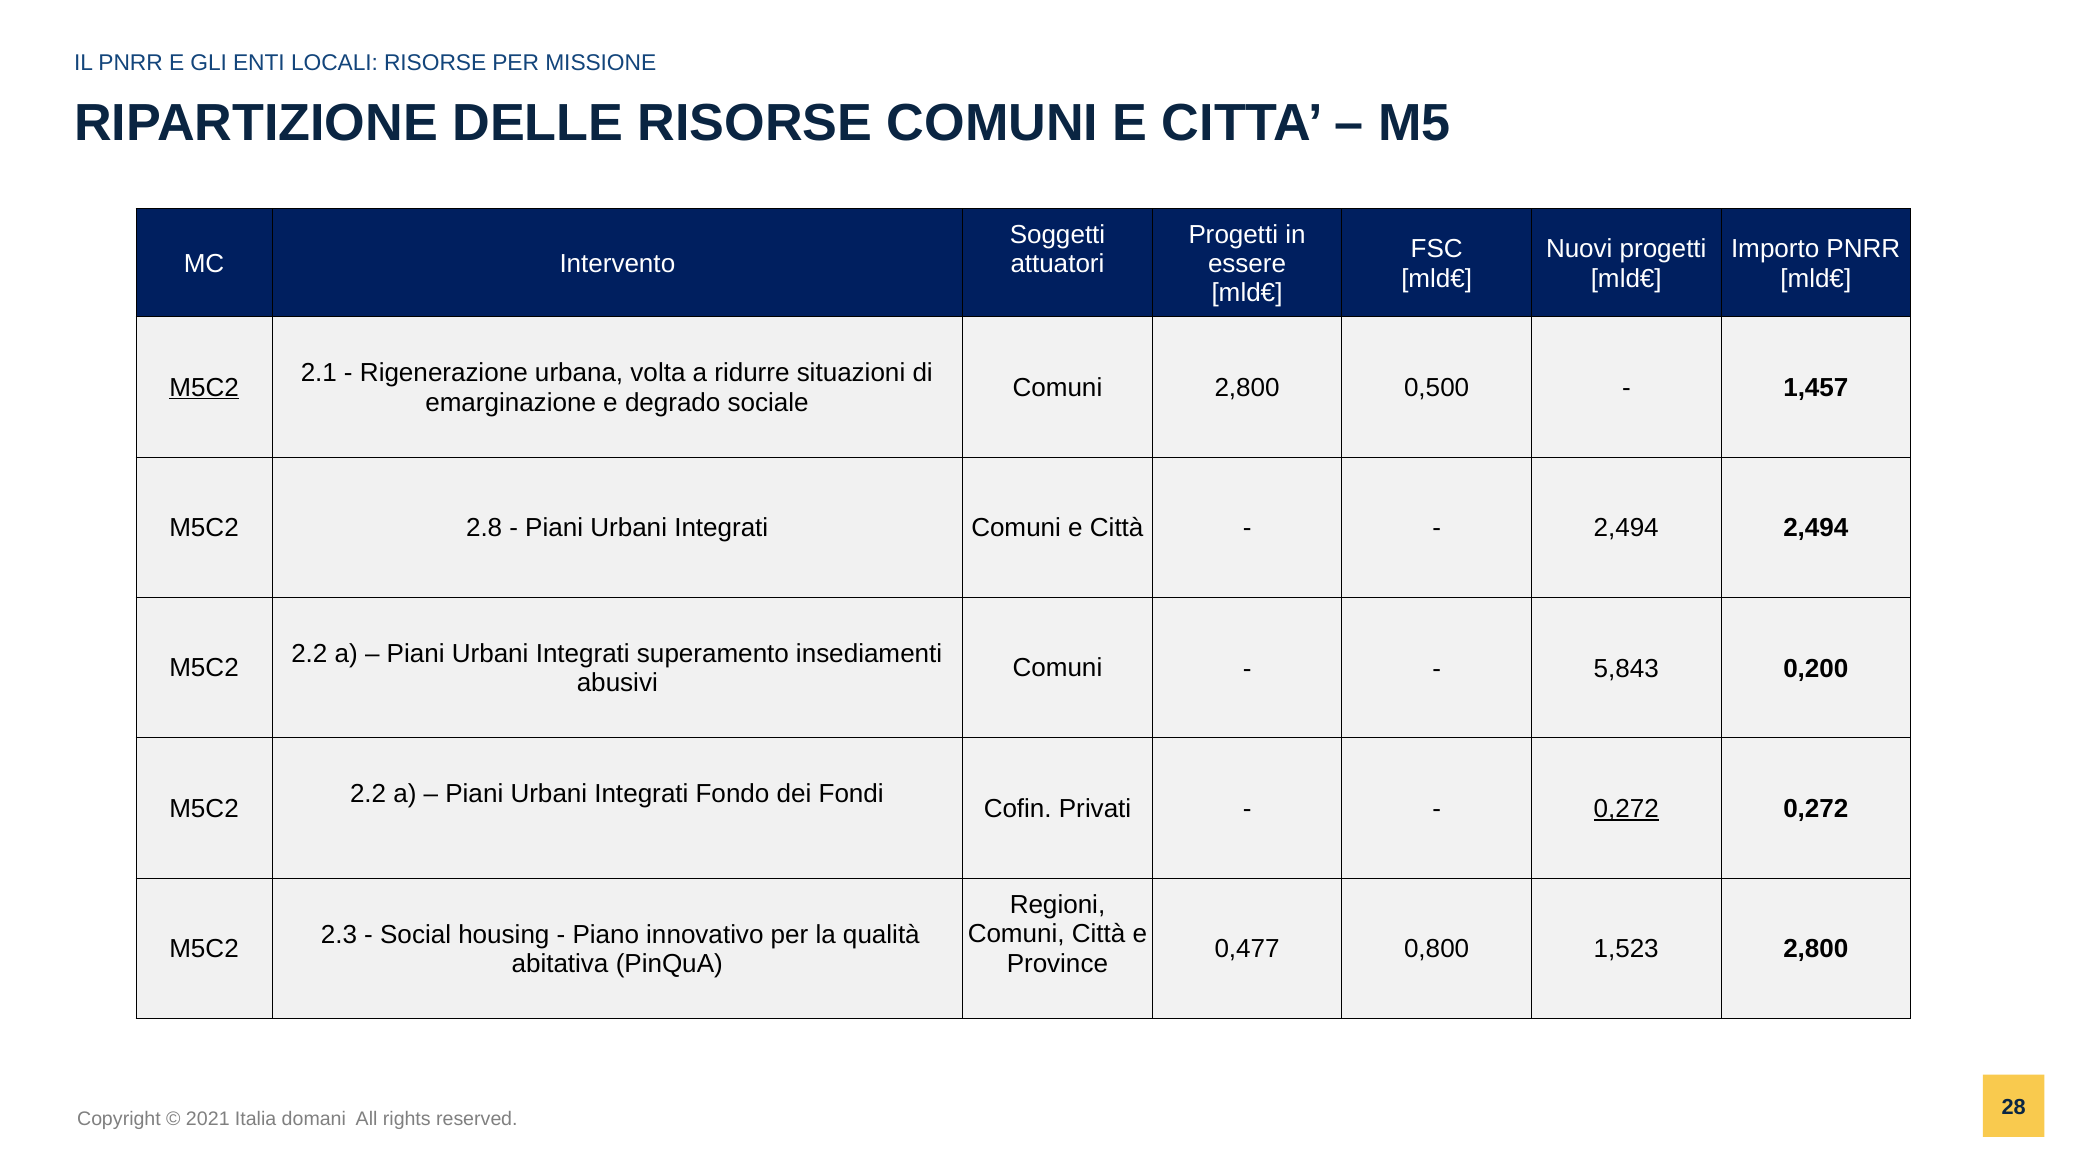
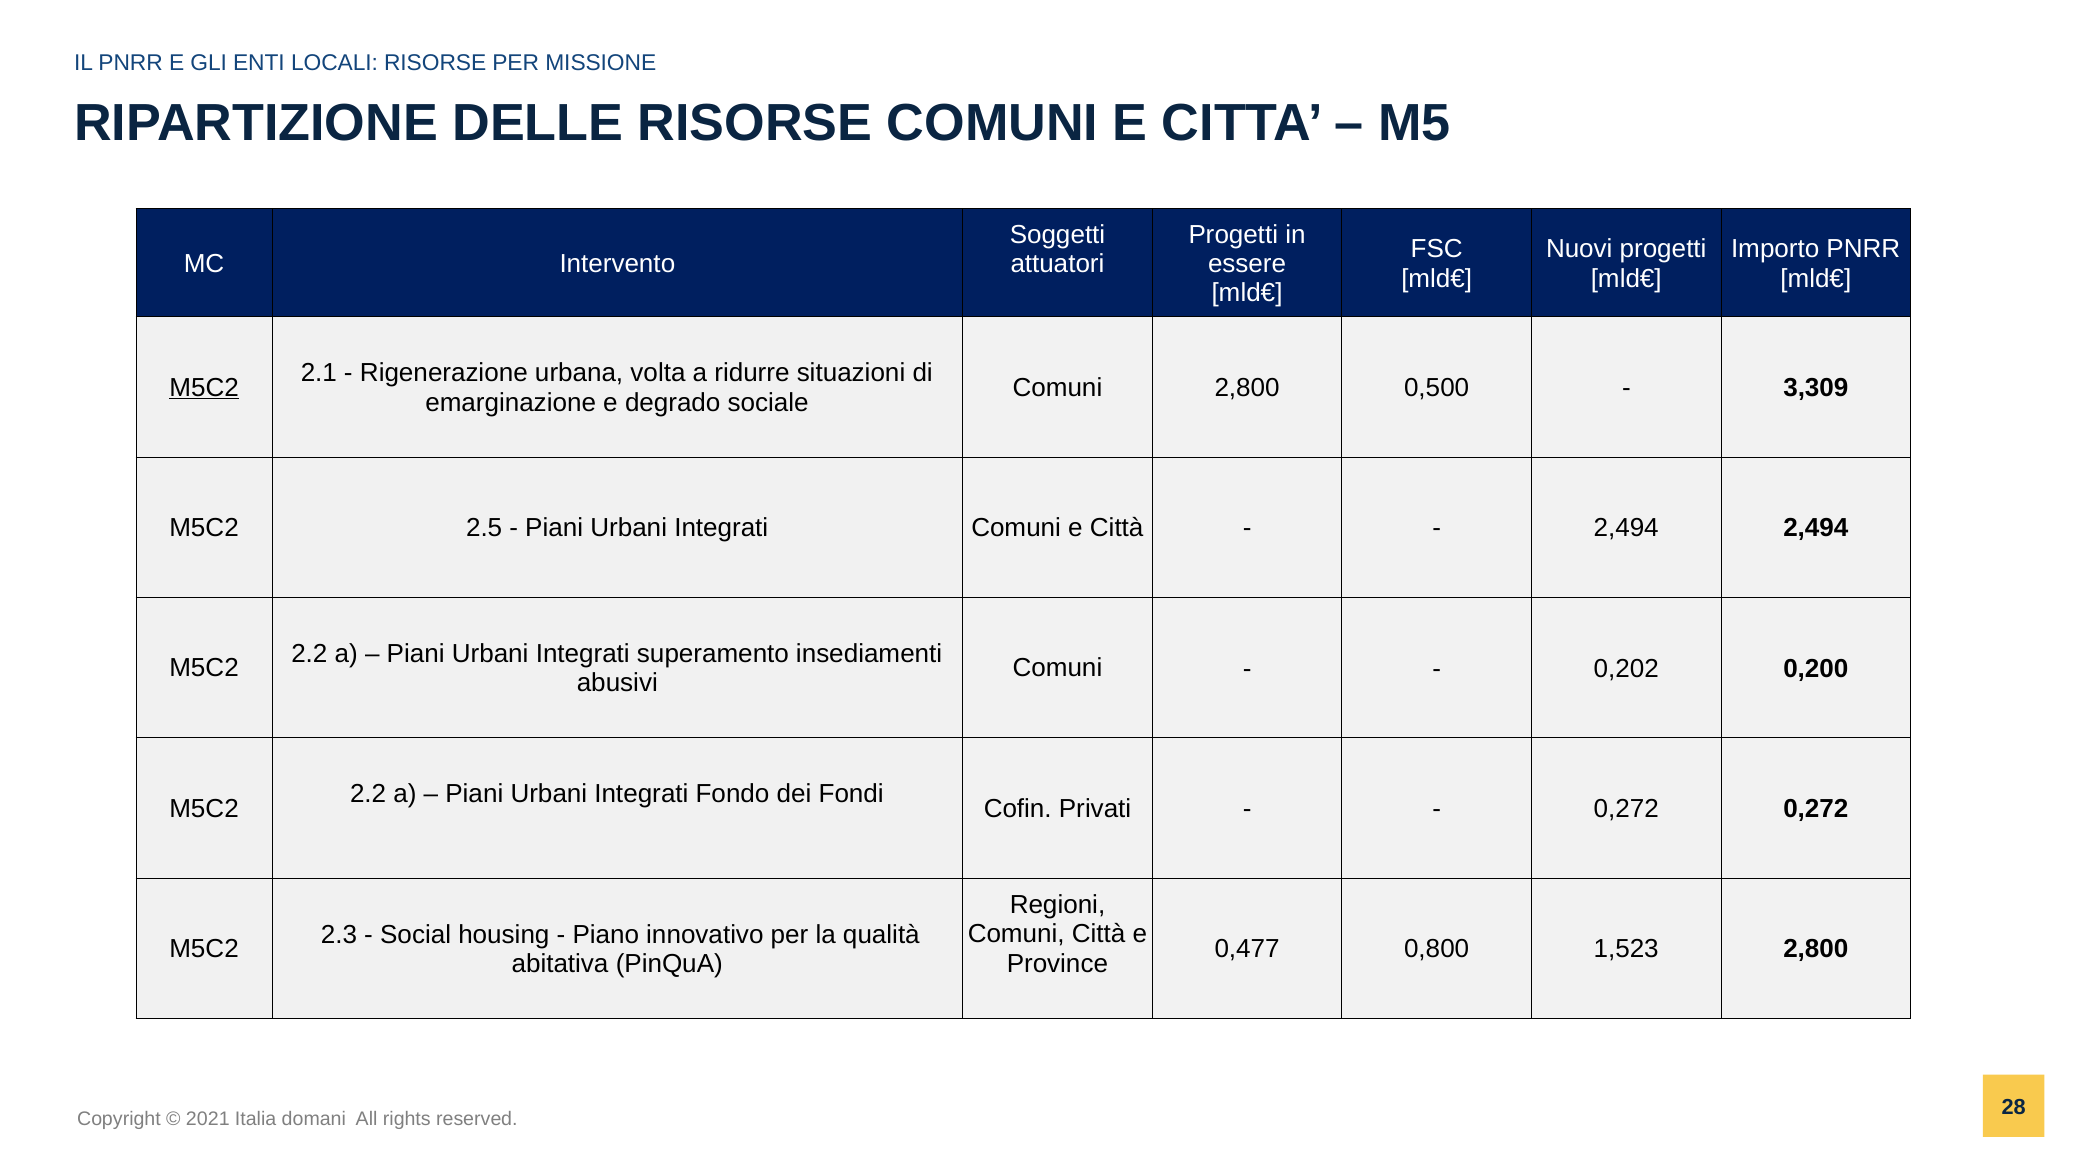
1,457: 1,457 -> 3,309
2.8: 2.8 -> 2.5
5,843: 5,843 -> 0,202
0,272 at (1626, 809) underline: present -> none
